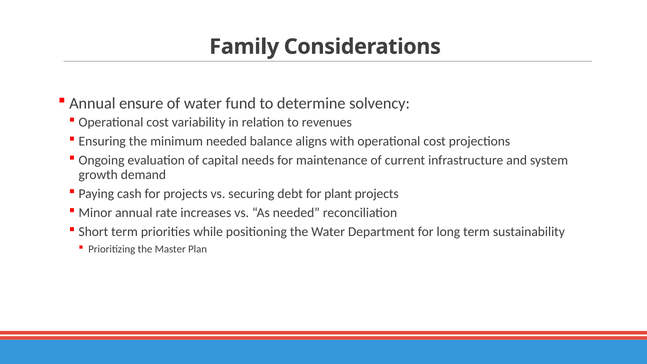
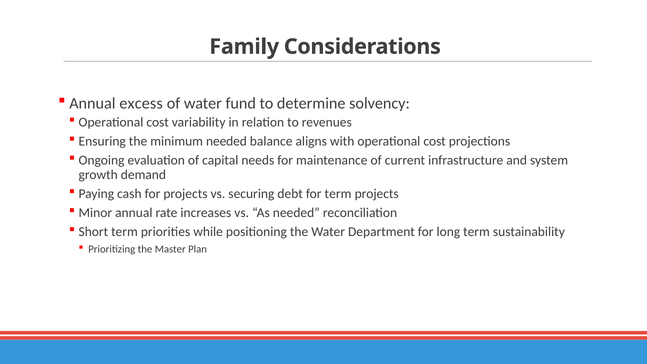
ensure: ensure -> excess
for plant: plant -> term
